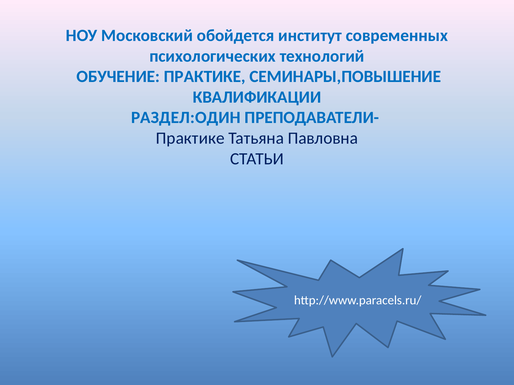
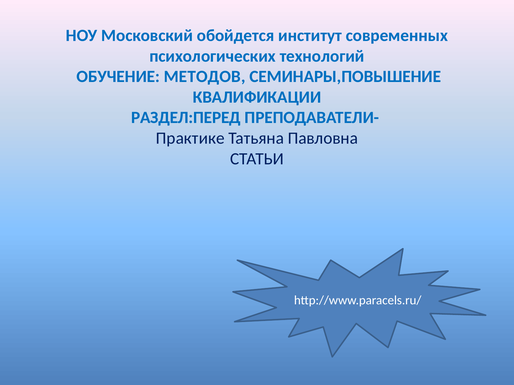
ОБУЧЕНИЕ ПРАКТИКЕ: ПРАКТИКЕ -> МЕТОДОВ
РАЗДЕЛ:ОДИН: РАЗДЕЛ:ОДИН -> РАЗДЕЛ:ПЕРЕД
